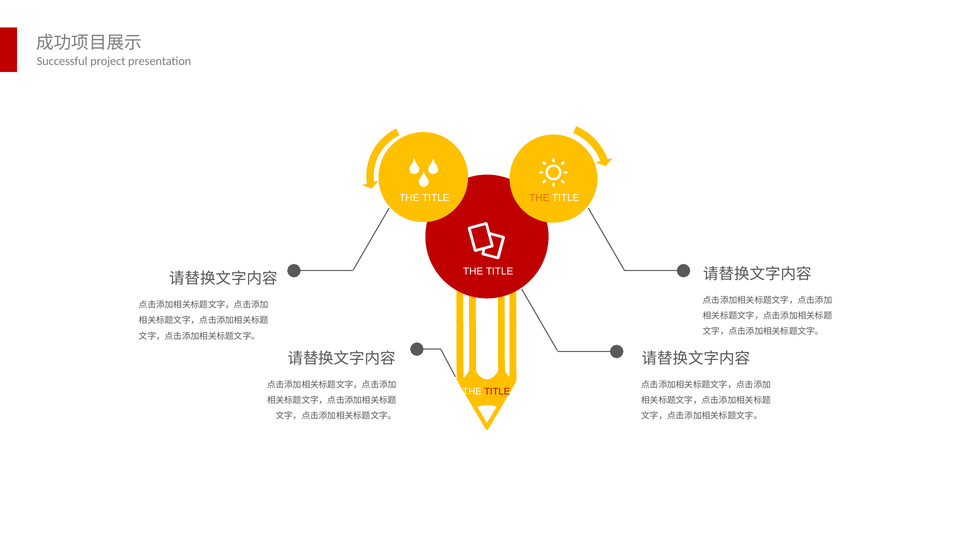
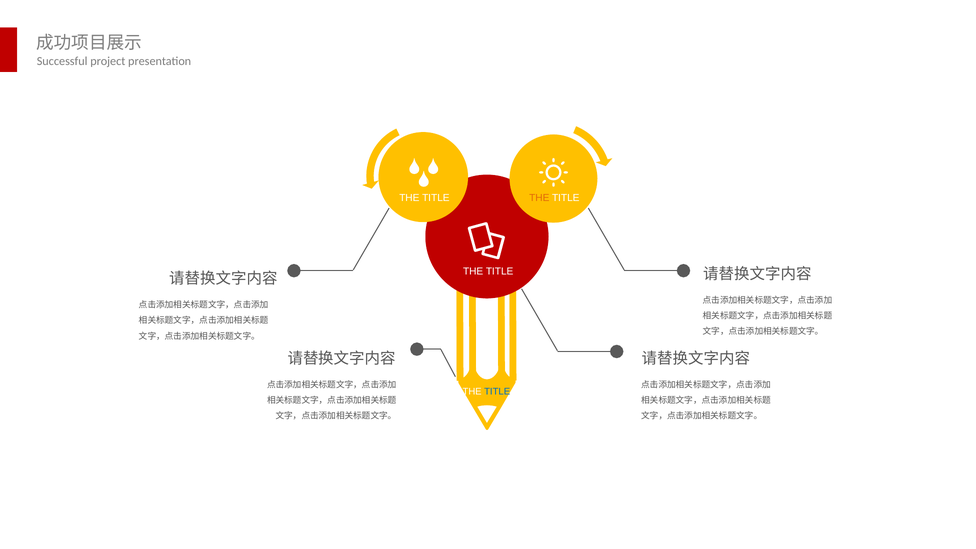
TITLE at (497, 392) colour: red -> blue
